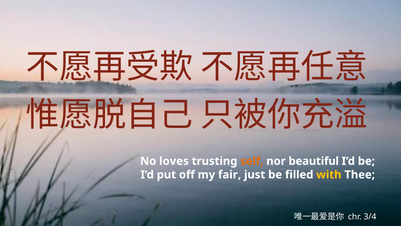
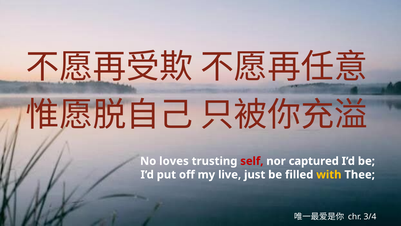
self colour: orange -> red
beautiful: beautiful -> captured
fair: fair -> live
